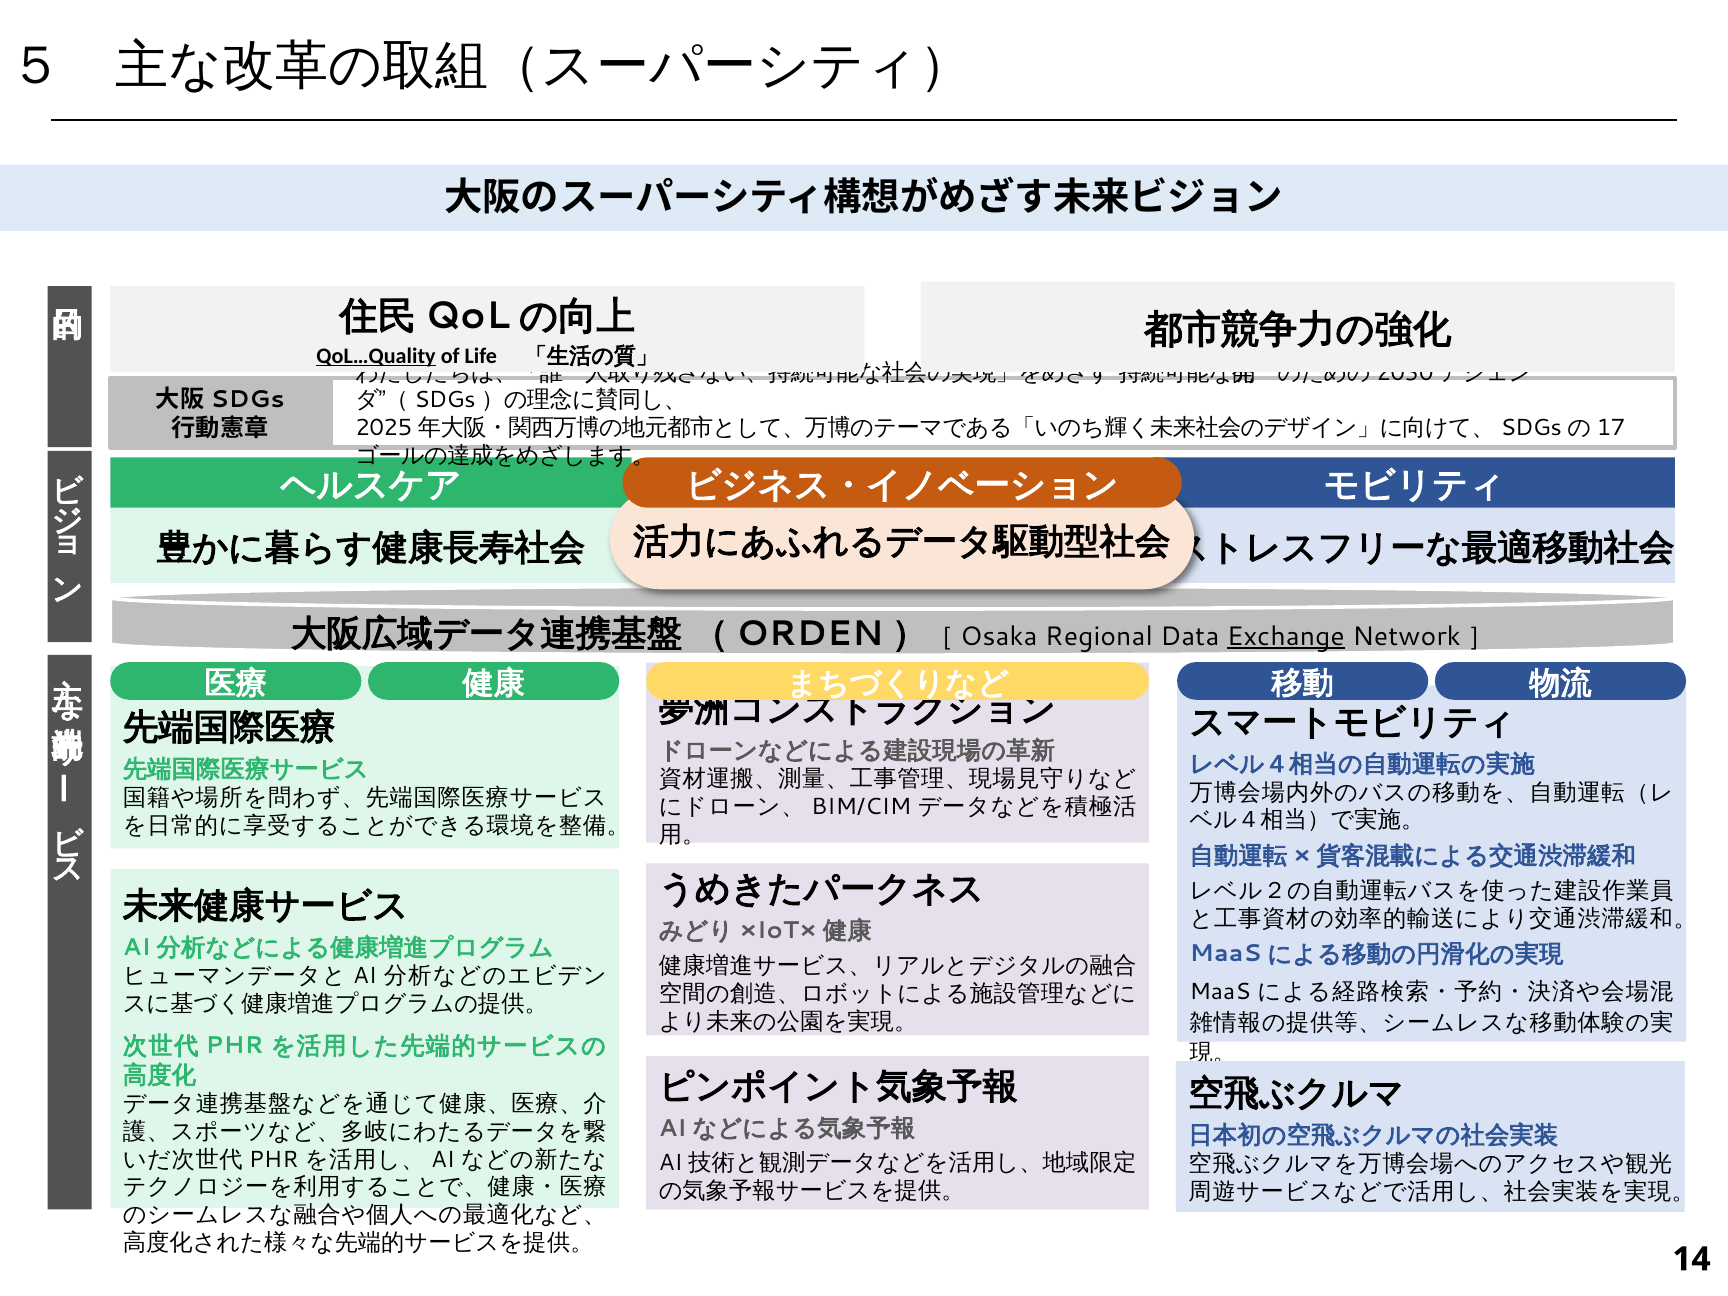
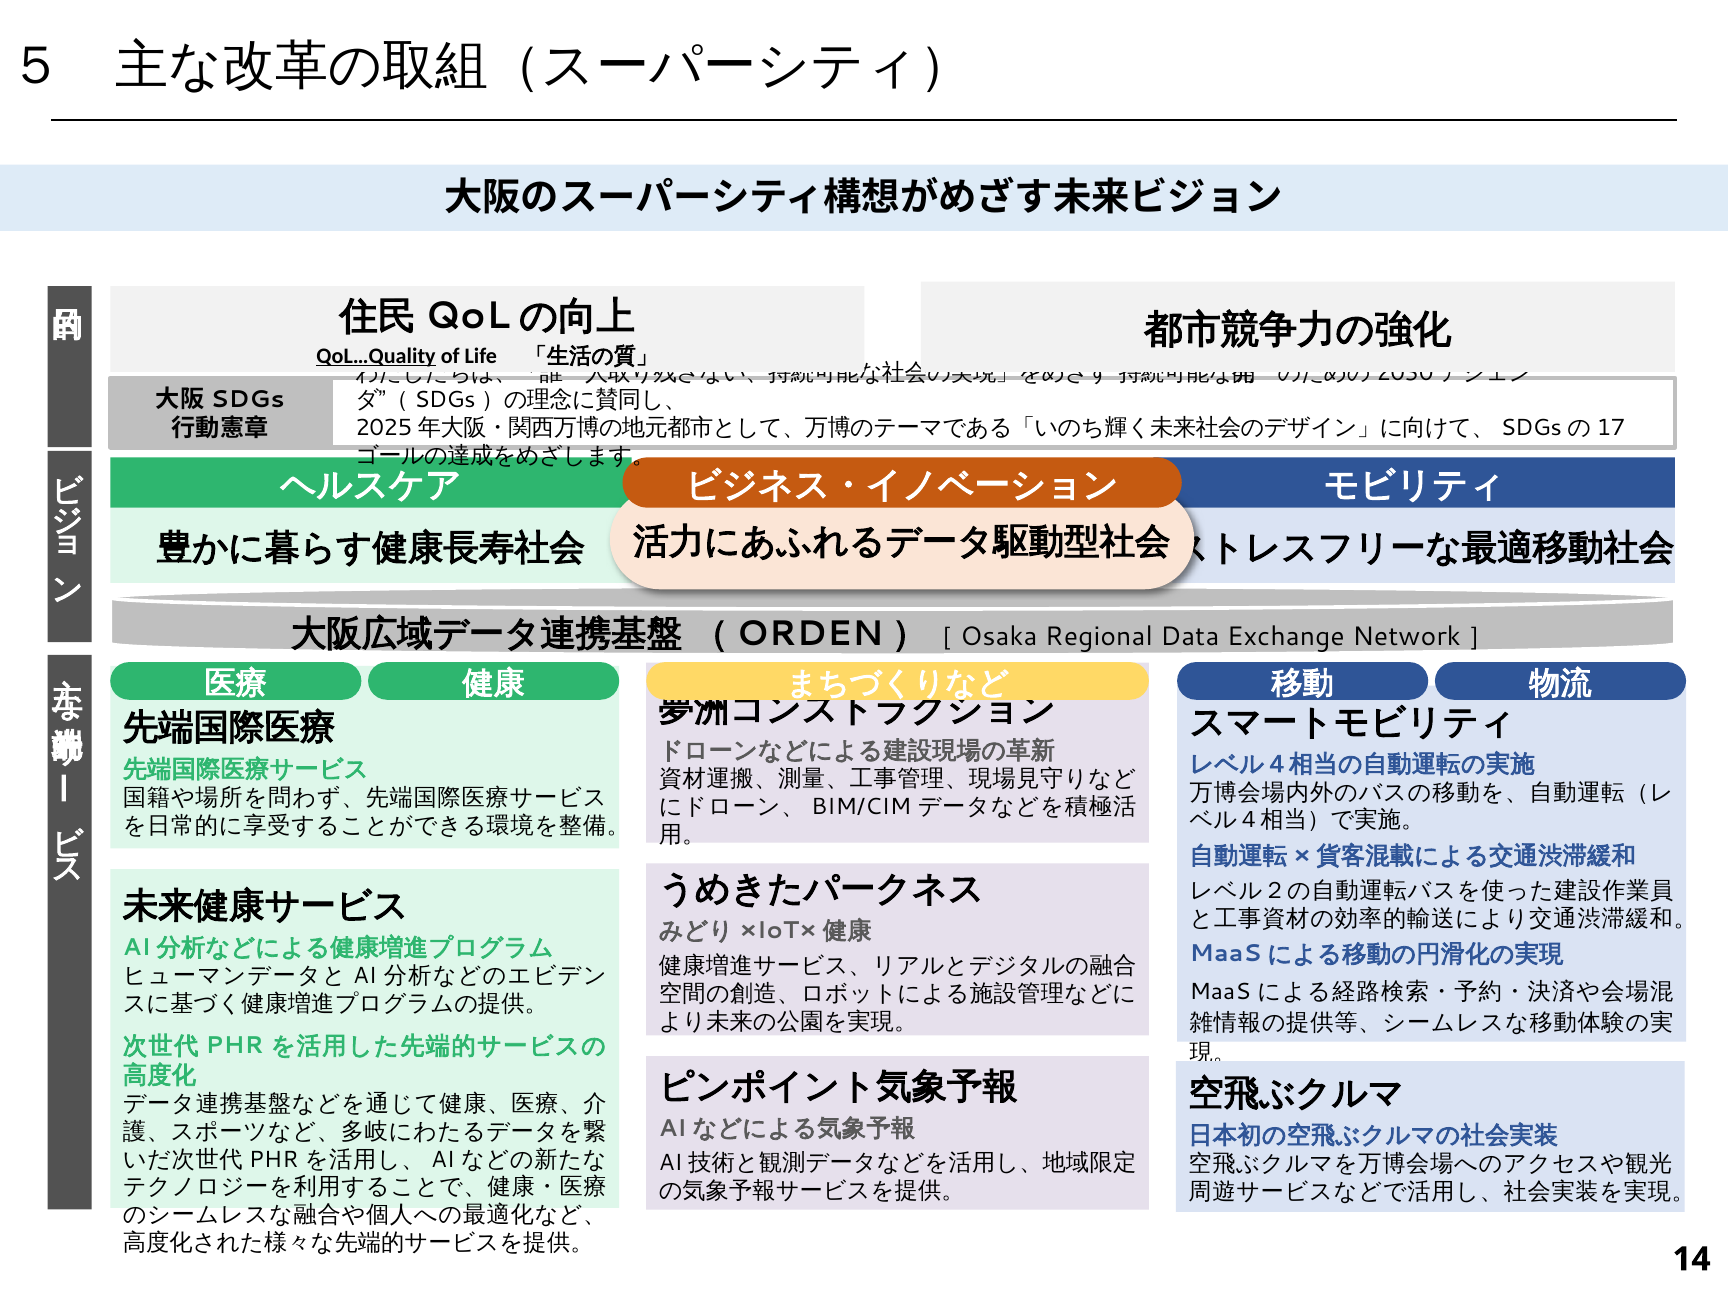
Exchange underline: present -> none
